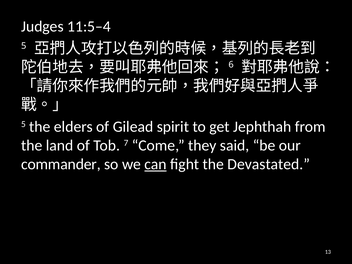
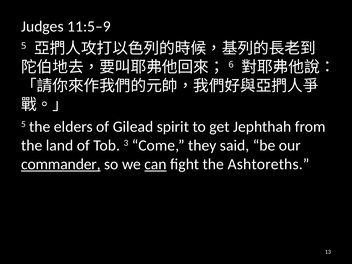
11:5–4: 11:5–4 -> 11:5–9
7: 7 -> 3
commander underline: none -> present
Devastated: Devastated -> Ashtoreths
